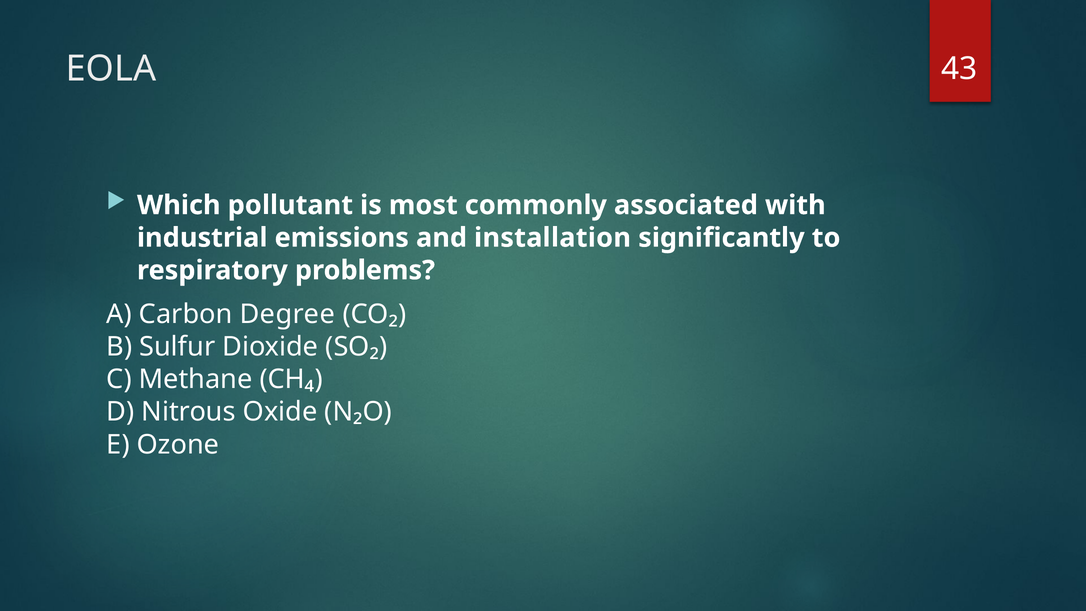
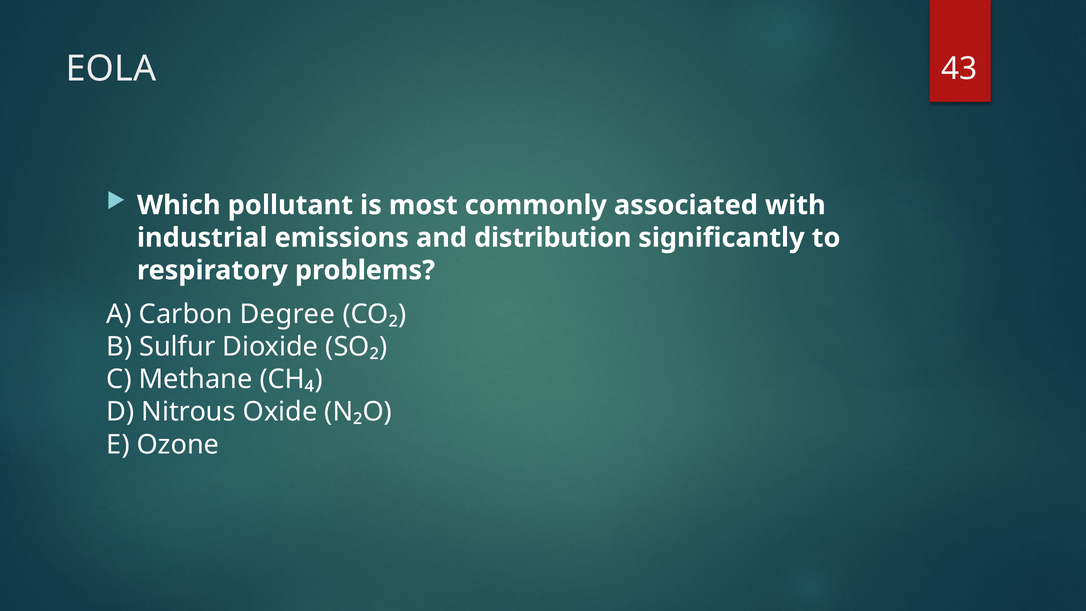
installation: installation -> distribution
